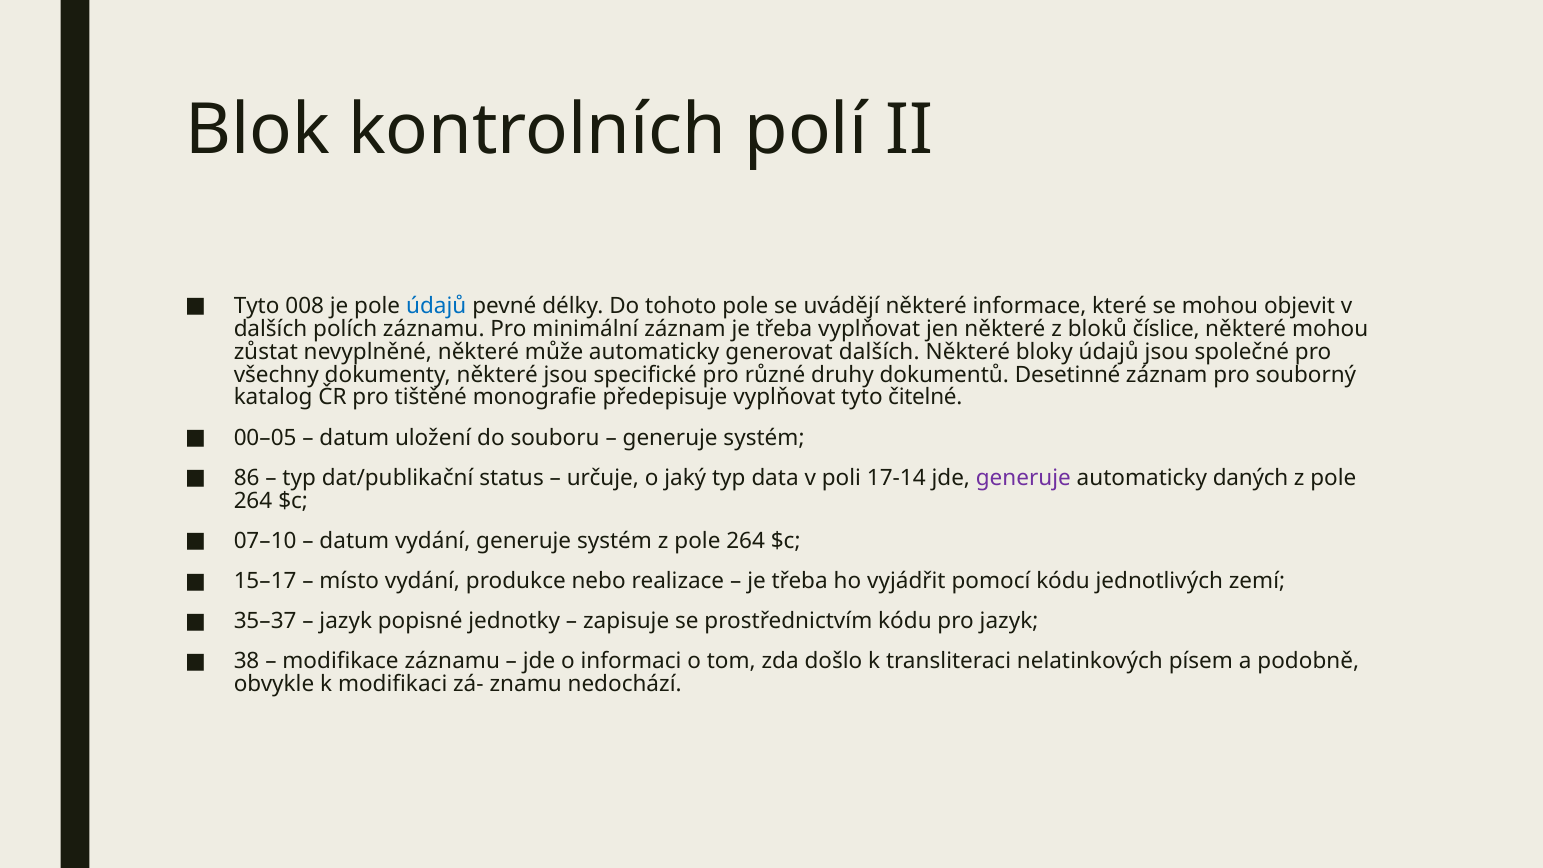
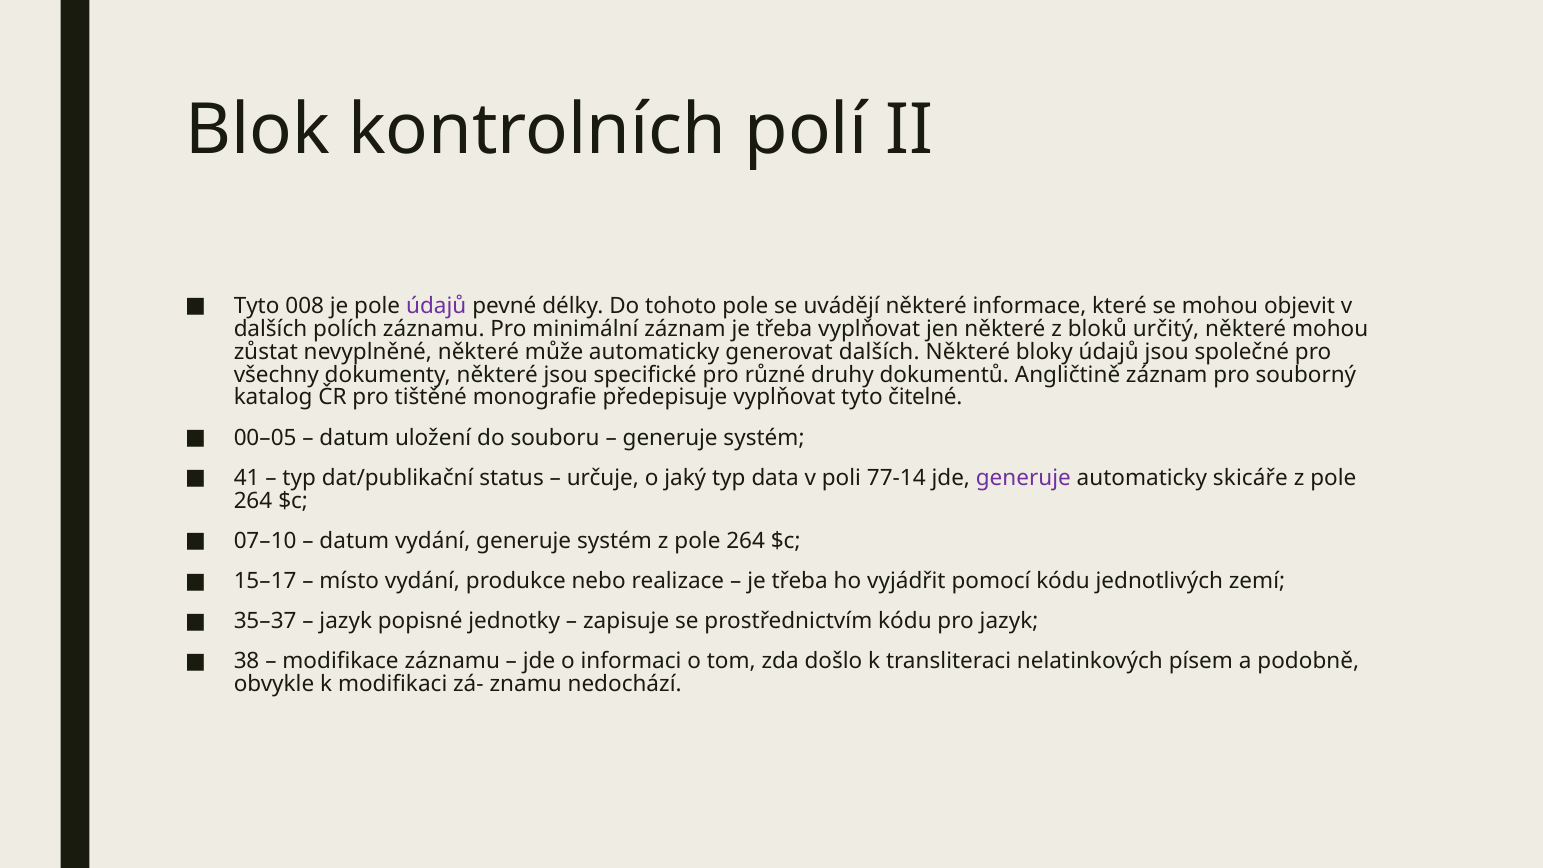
údajů at (436, 306) colour: blue -> purple
číslice: číslice -> určitý
Desetinné: Desetinné -> Angličtině
86: 86 -> 41
17-14: 17-14 -> 77-14
daných: daných -> skicáře
